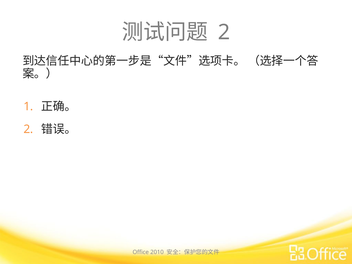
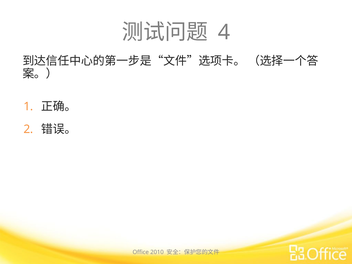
2 at (224, 32): 2 -> 4
